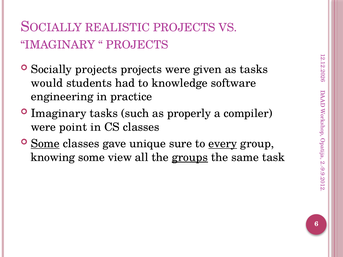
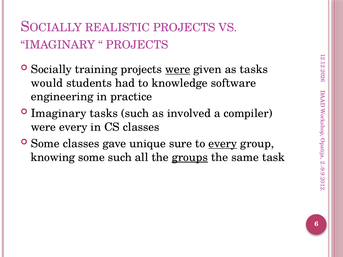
Socially projects: projects -> training
were at (178, 69) underline: none -> present
properly: properly -> involved
were point: point -> every
Some at (45, 144) underline: present -> none
some view: view -> such
